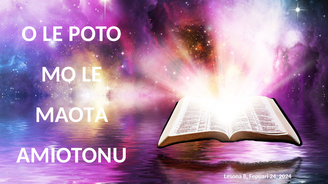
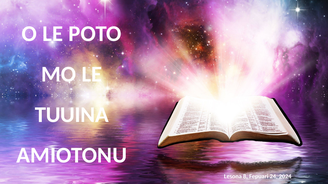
MAOTA: MAOTA -> TUUINA
